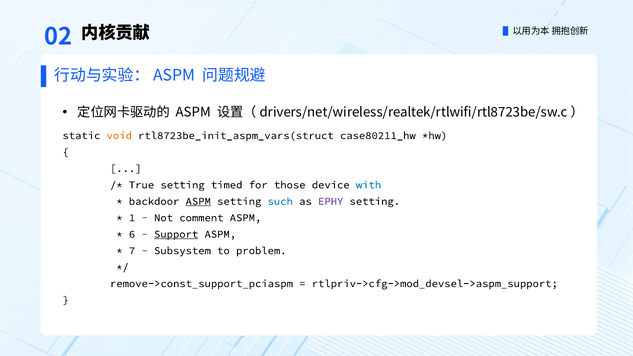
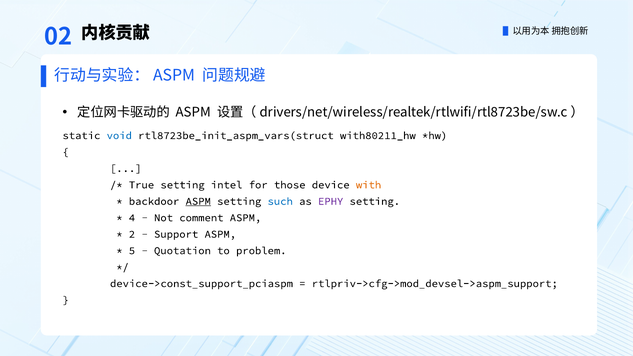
void colour: orange -> blue
case80211_hw: case80211_hw -> with80211_hw
timed: timed -> intel
with colour: blue -> orange
1: 1 -> 4
6: 6 -> 2
Support underline: present -> none
7: 7 -> 5
Subsystem: Subsystem -> Quotation
remove->const_support_pciaspm: remove->const_support_pciaspm -> device->const_support_pciaspm
